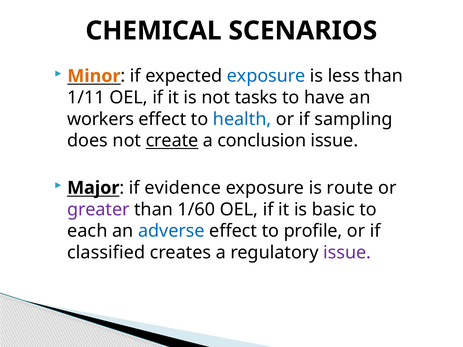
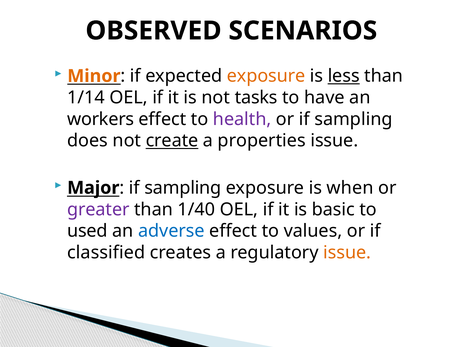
CHEMICAL: CHEMICAL -> OBSERVED
exposure at (266, 76) colour: blue -> orange
less underline: none -> present
1/11: 1/11 -> 1/14
health colour: blue -> purple
conclusion: conclusion -> properties
evidence at (183, 188): evidence -> sampling
route: route -> when
1/60: 1/60 -> 1/40
each: each -> used
profile: profile -> values
issue at (347, 253) colour: purple -> orange
